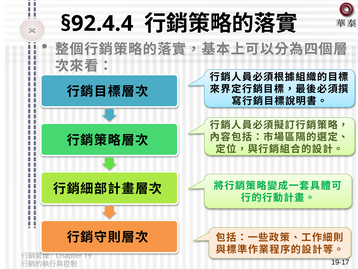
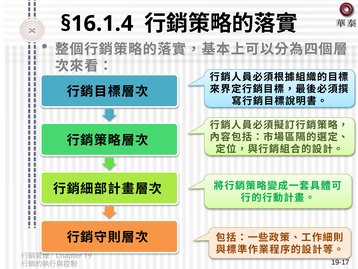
§92.4.4: §92.4.4 -> §16.1.4
